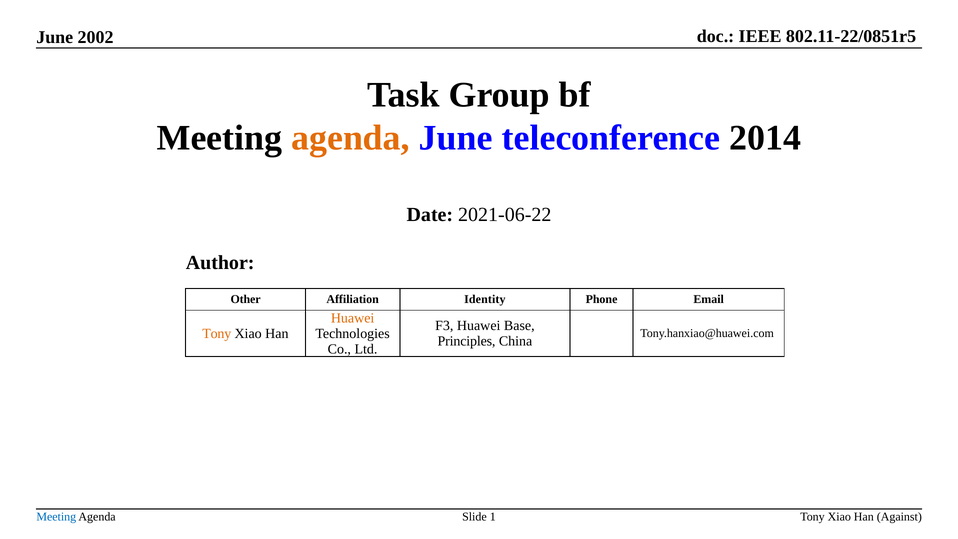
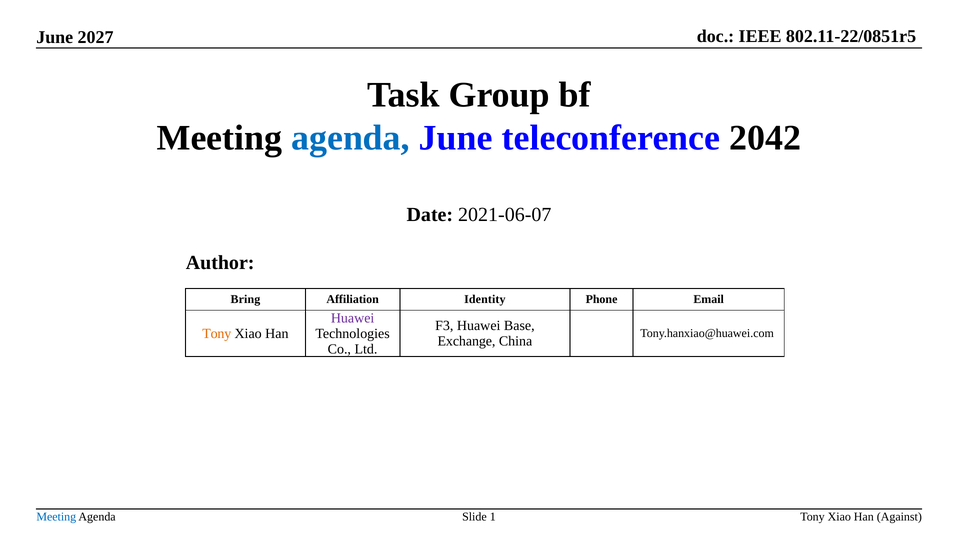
2002: 2002 -> 2027
agenda at (351, 138) colour: orange -> blue
2014: 2014 -> 2042
2021-06-22: 2021-06-22 -> 2021-06-07
Other: Other -> Bring
Huawei at (353, 318) colour: orange -> purple
Principles: Principles -> Exchange
